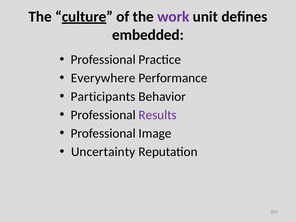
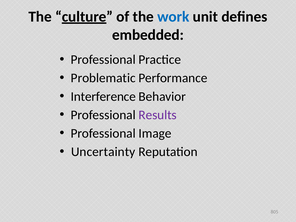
work colour: purple -> blue
Everywhere: Everywhere -> Problematic
Participants: Participants -> Interference
